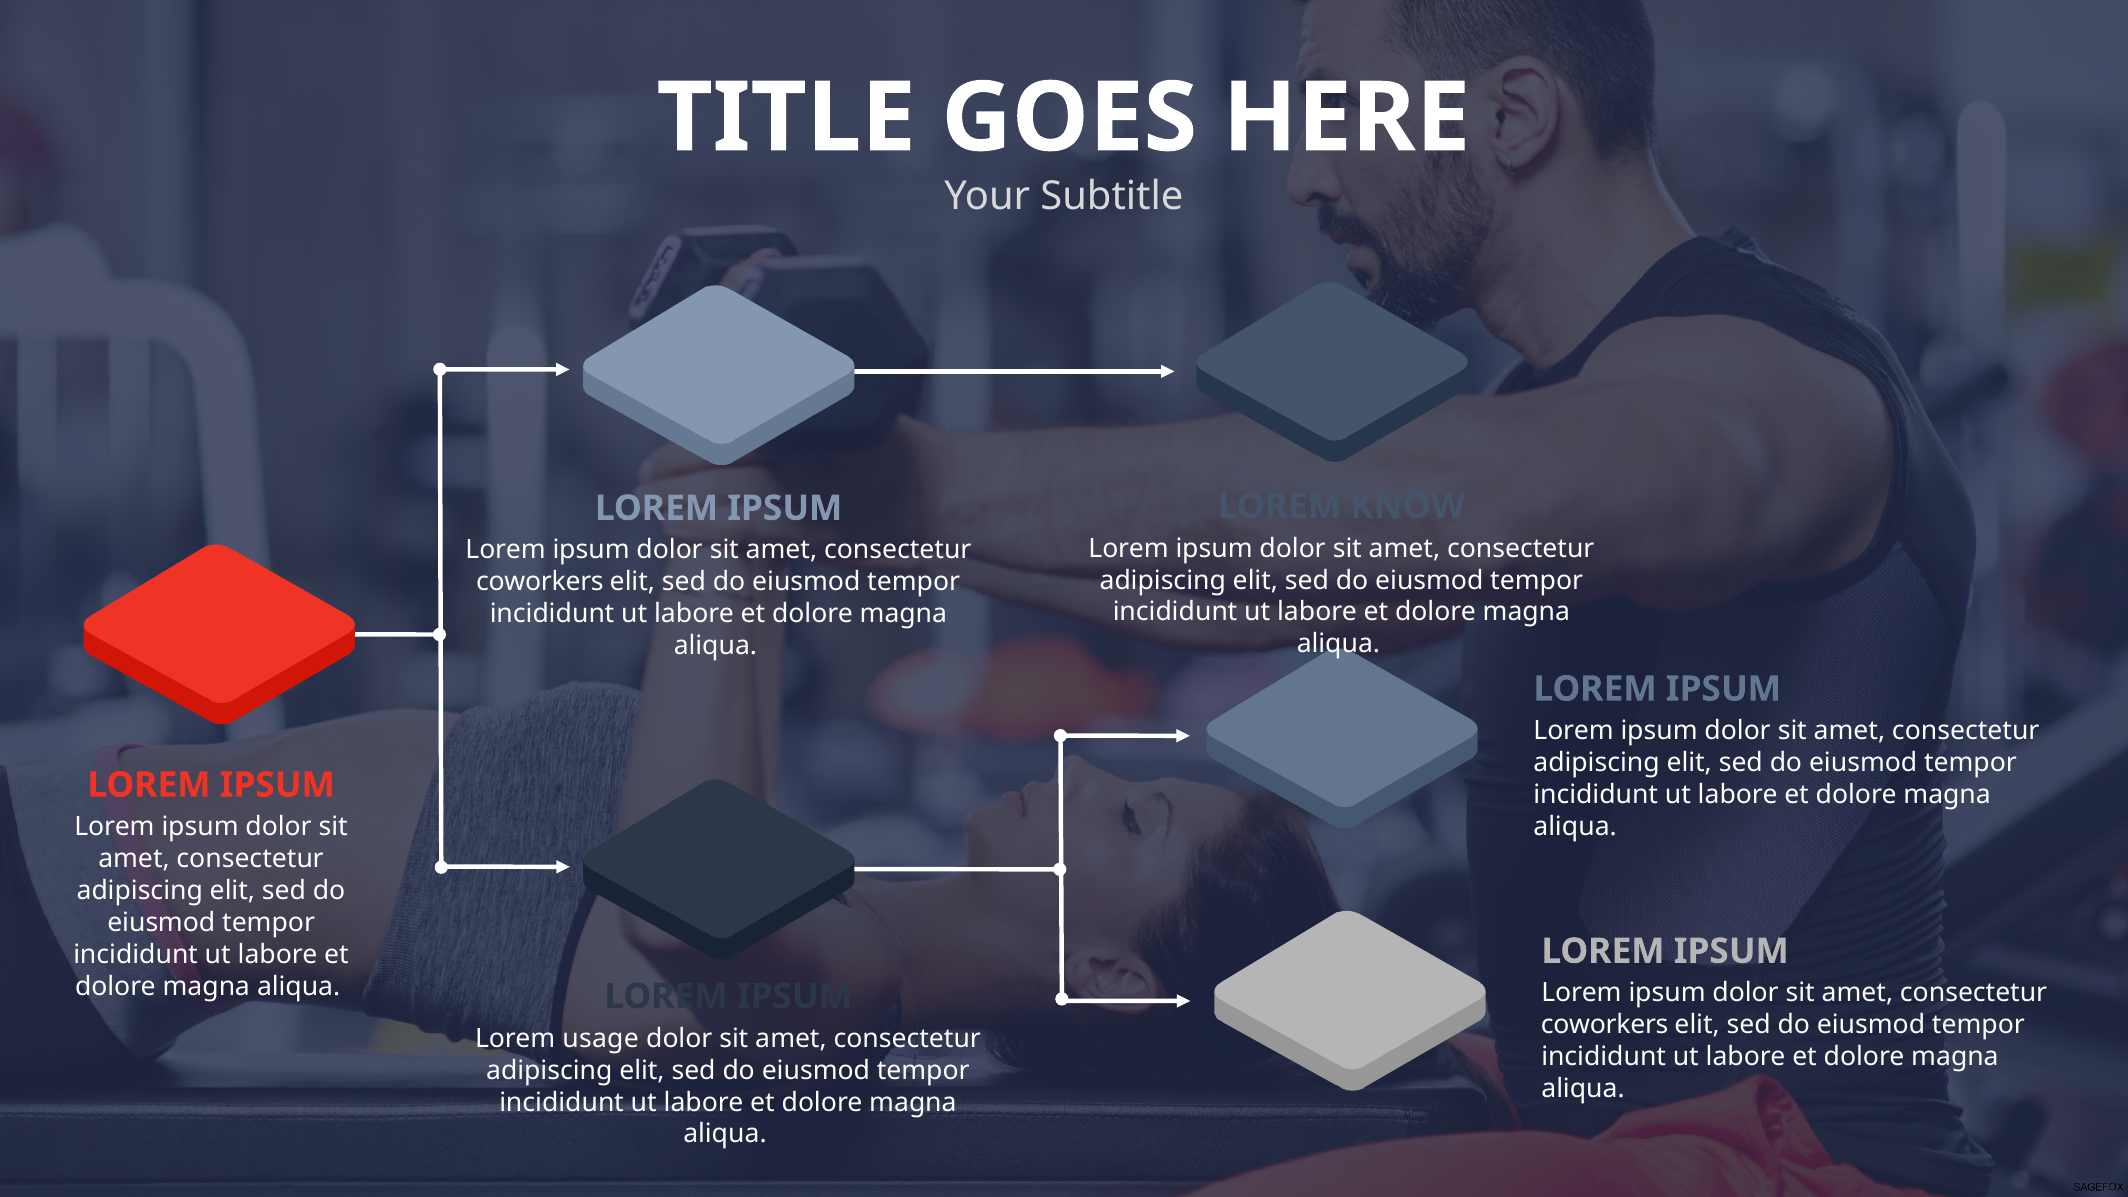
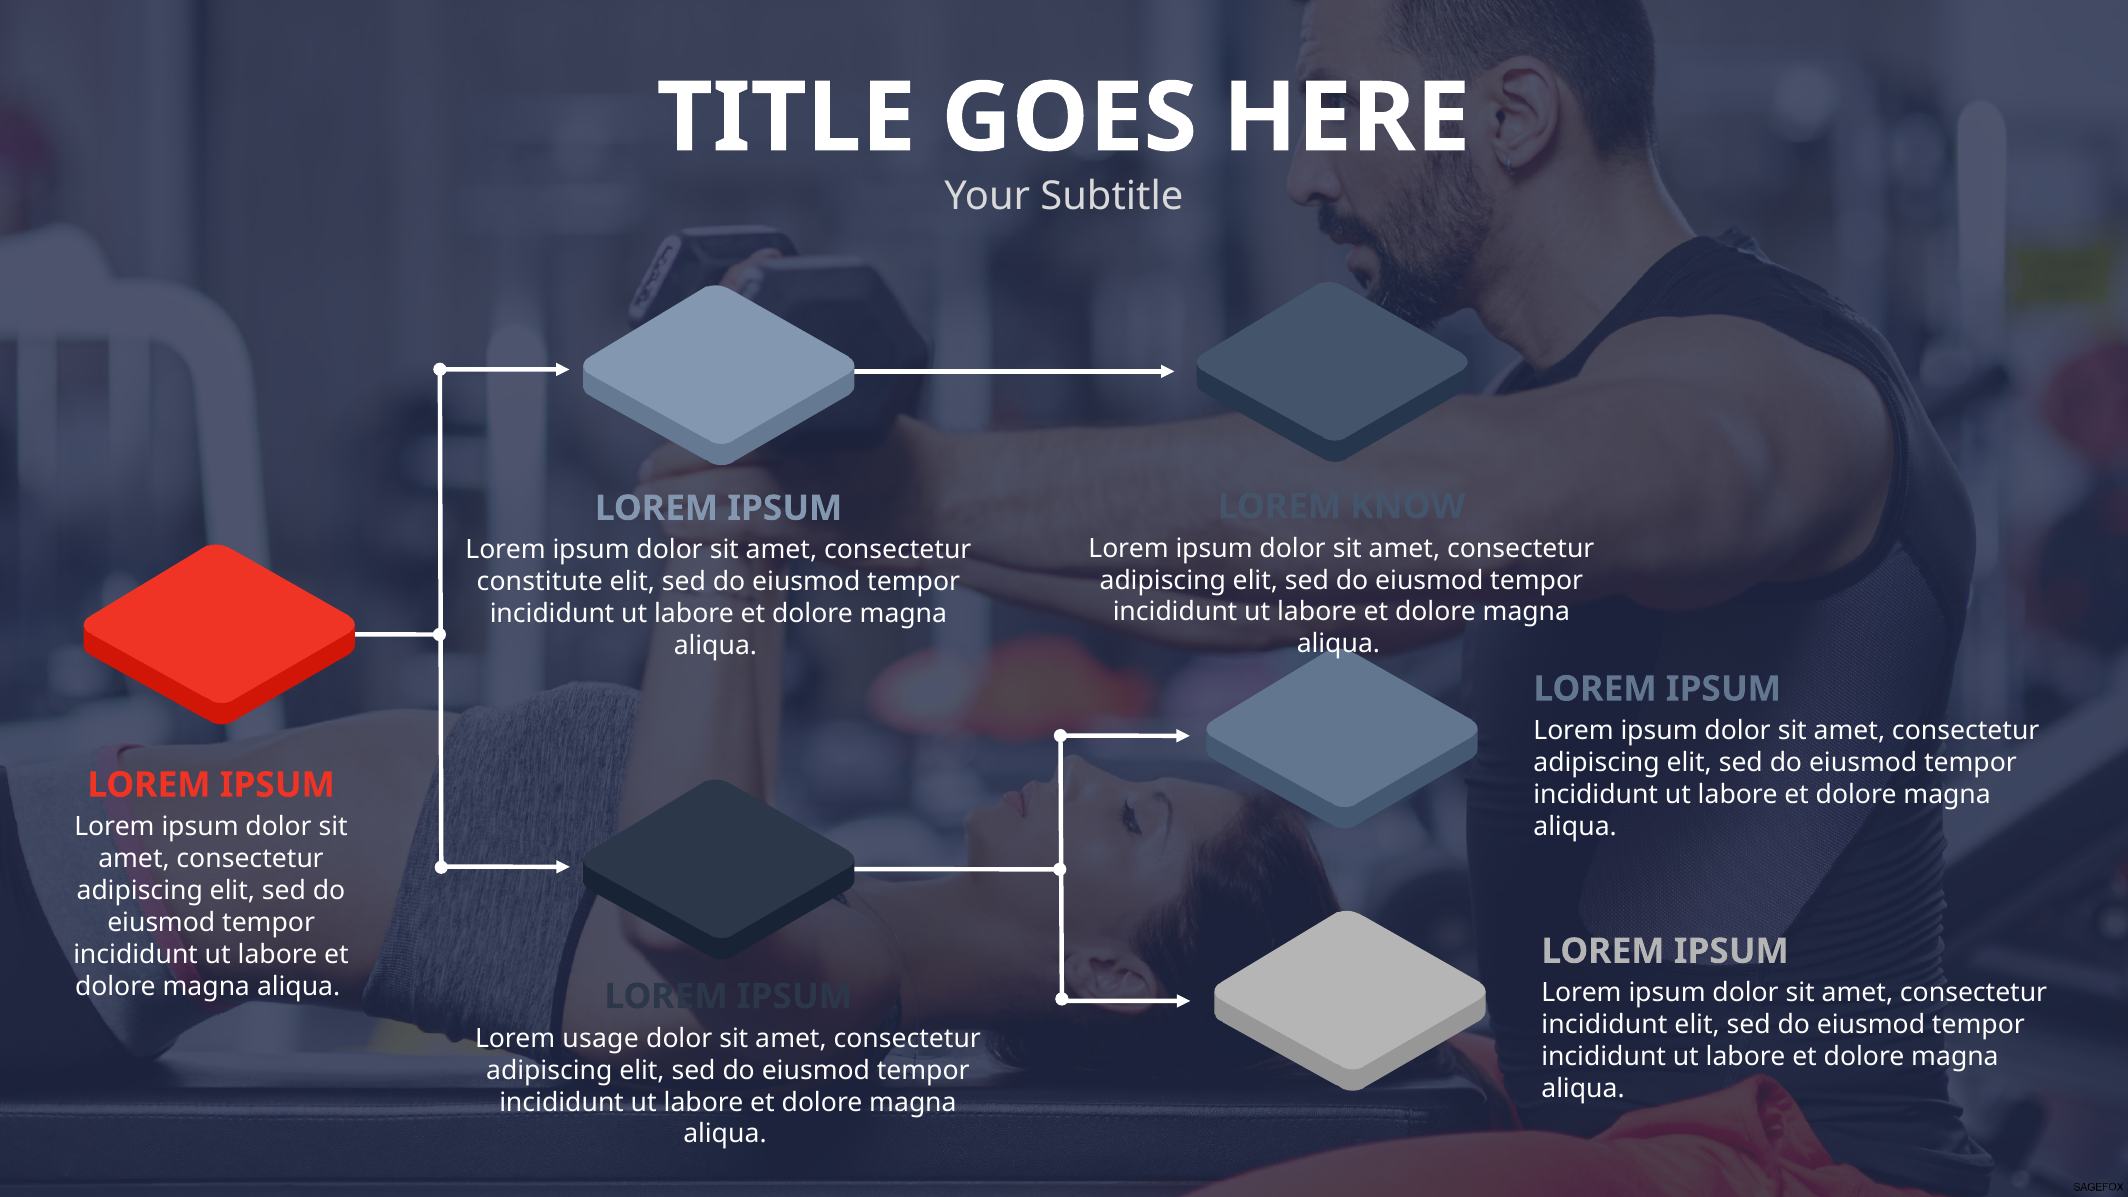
coworkers at (540, 582): coworkers -> constitute
coworkers at (1605, 1025): coworkers -> incididunt
